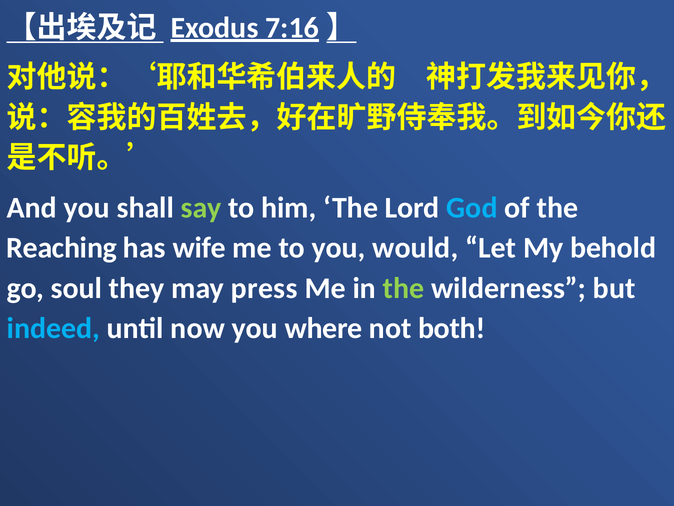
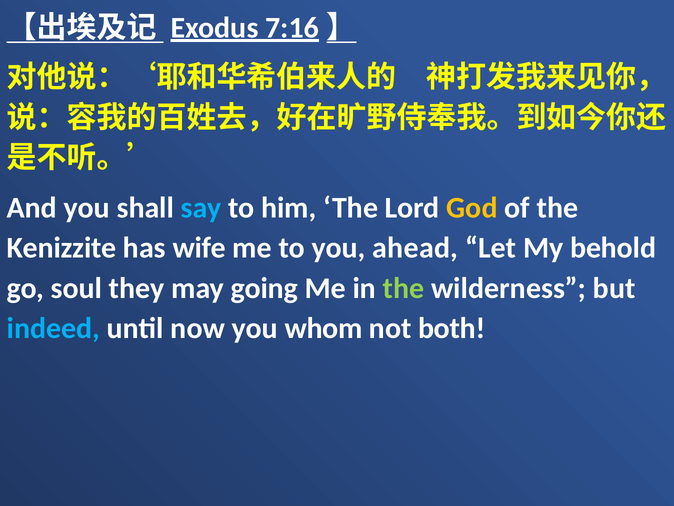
say colour: light green -> light blue
God colour: light blue -> yellow
Reaching: Reaching -> Kenizzite
would: would -> ahead
press: press -> going
where: where -> whom
